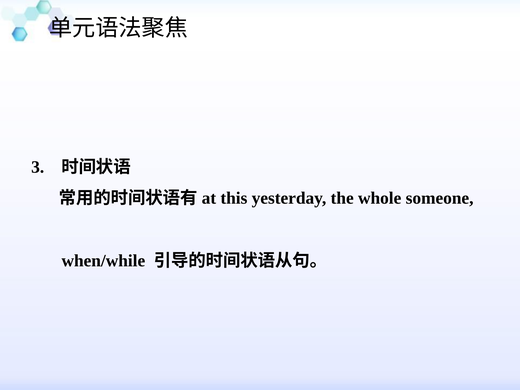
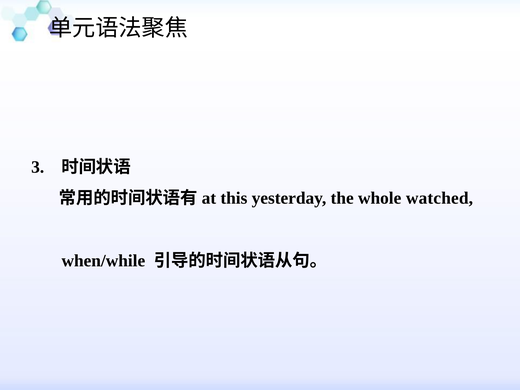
someone: someone -> watched
